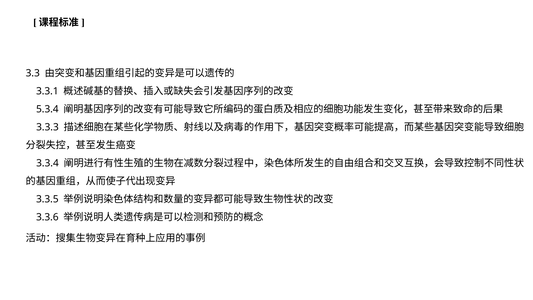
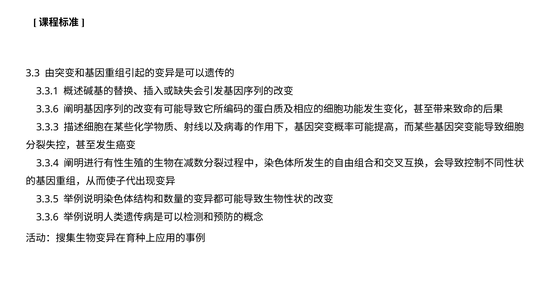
5.3.4 at (47, 109): 5.3.4 -> 3.3.6
